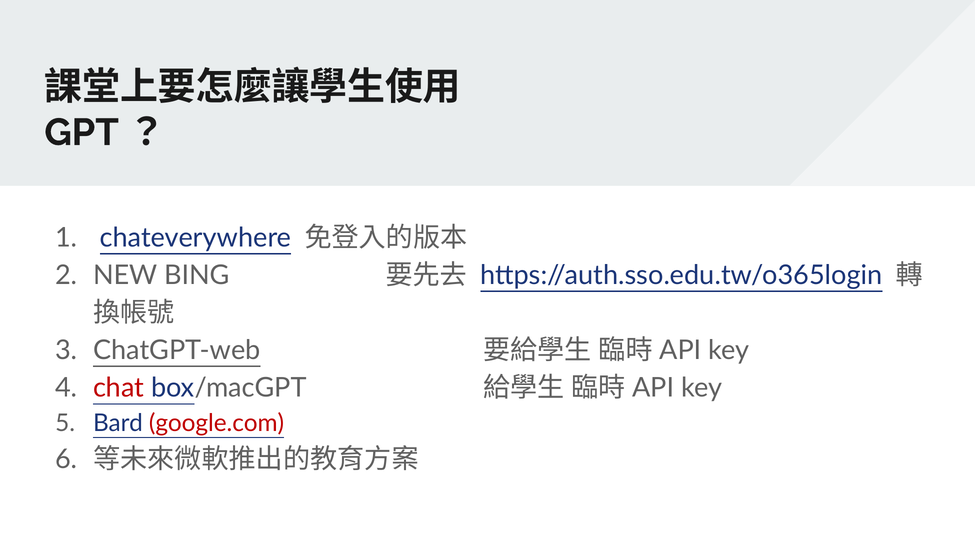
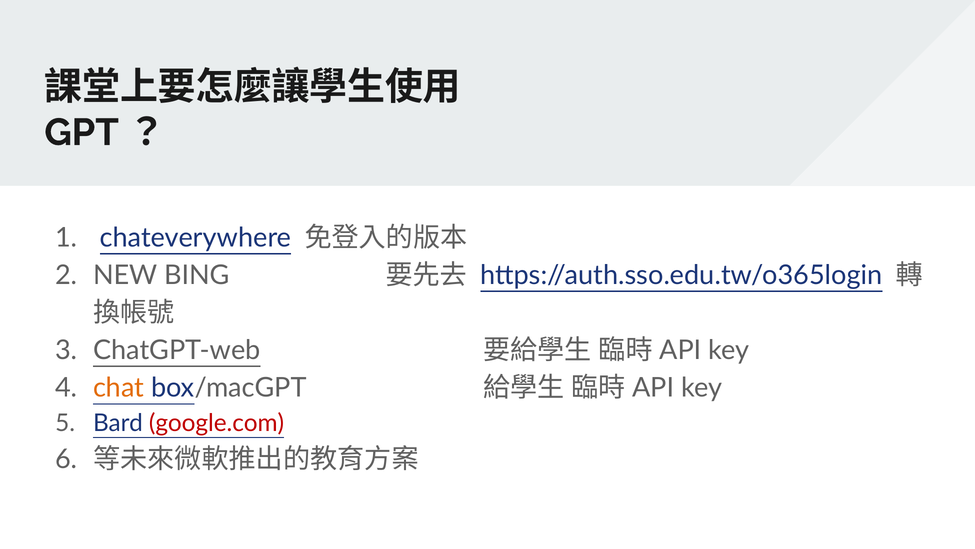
chat colour: red -> orange
